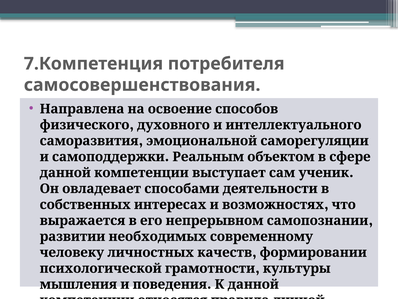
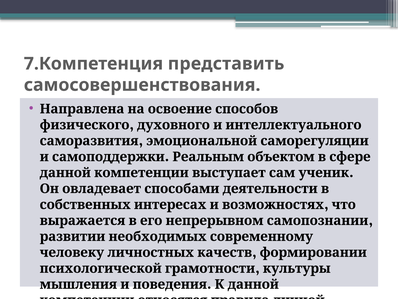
потребителя: потребителя -> представить
